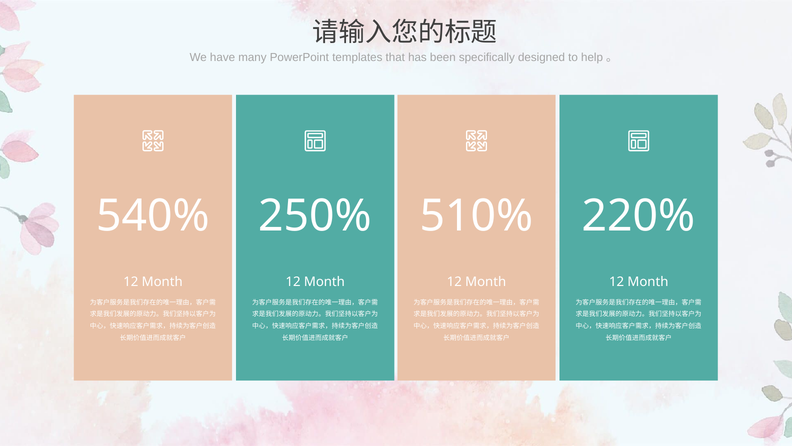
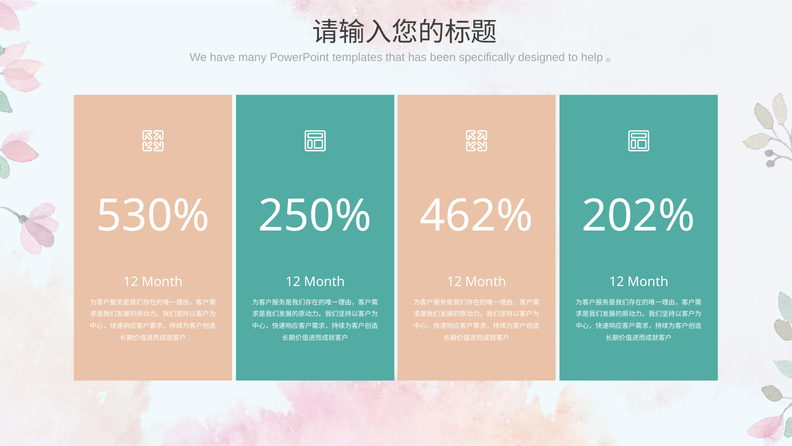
540%: 540% -> 530%
510%: 510% -> 462%
220%: 220% -> 202%
